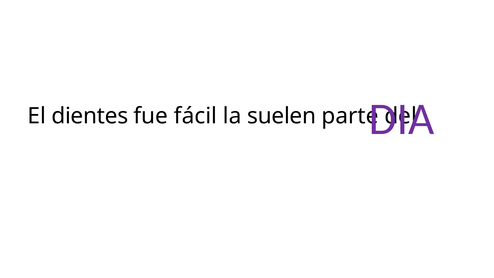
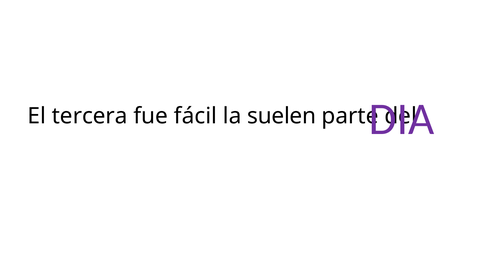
dientes: dientes -> tercera
